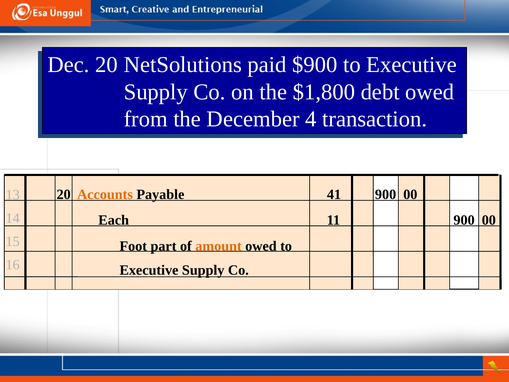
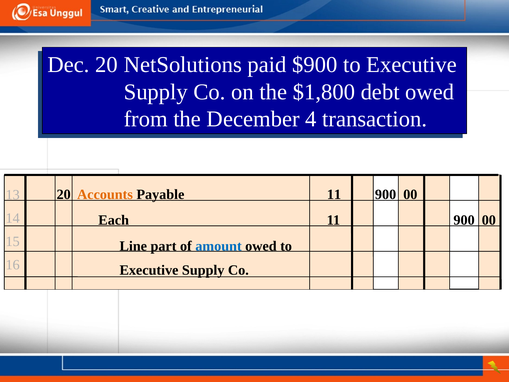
Payable 41: 41 -> 11
Foot: Foot -> Line
amount colour: orange -> blue
